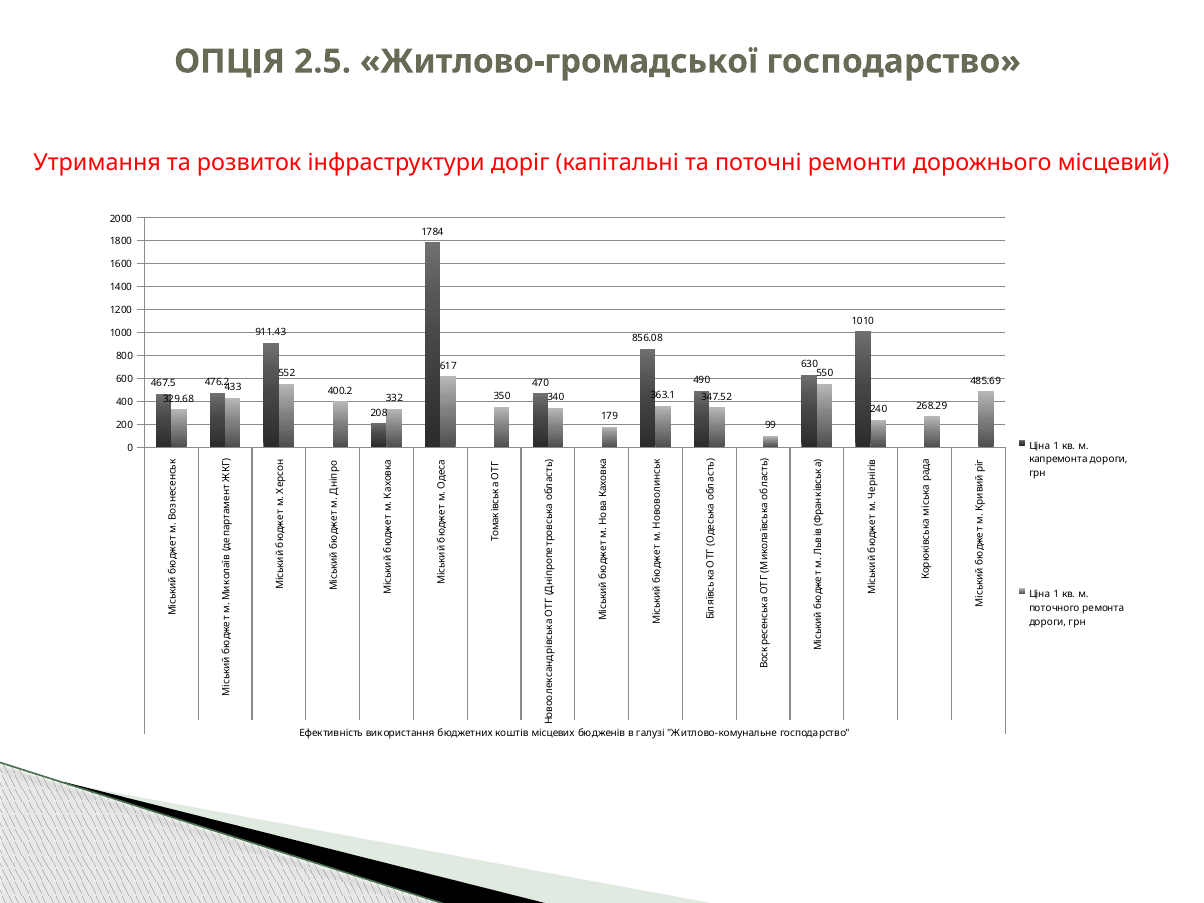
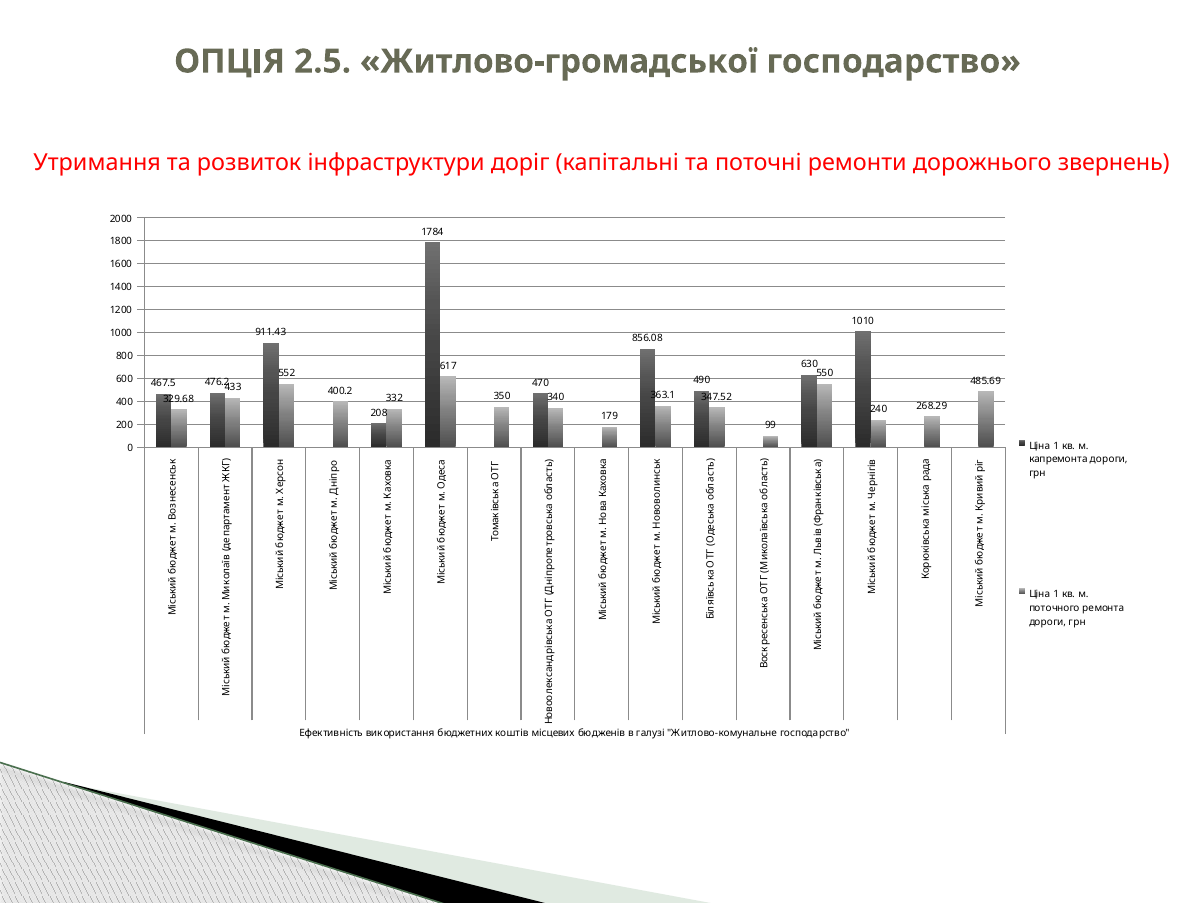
місцевий: місцевий -> звернень
